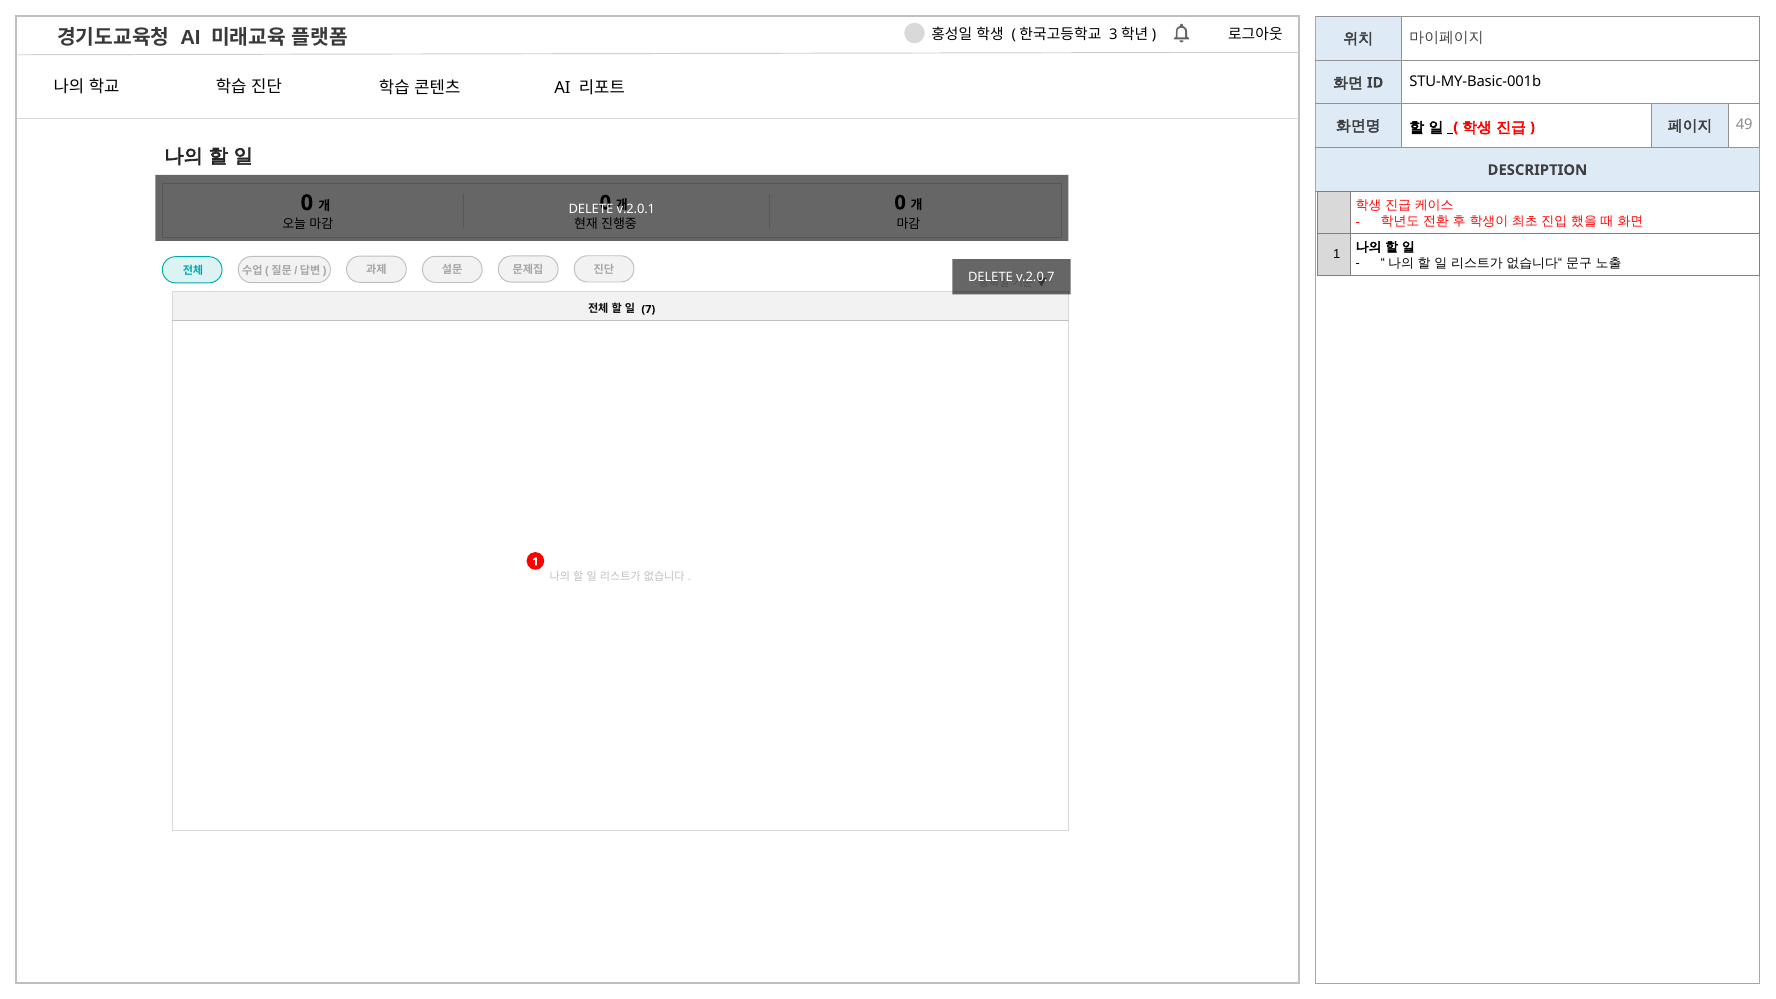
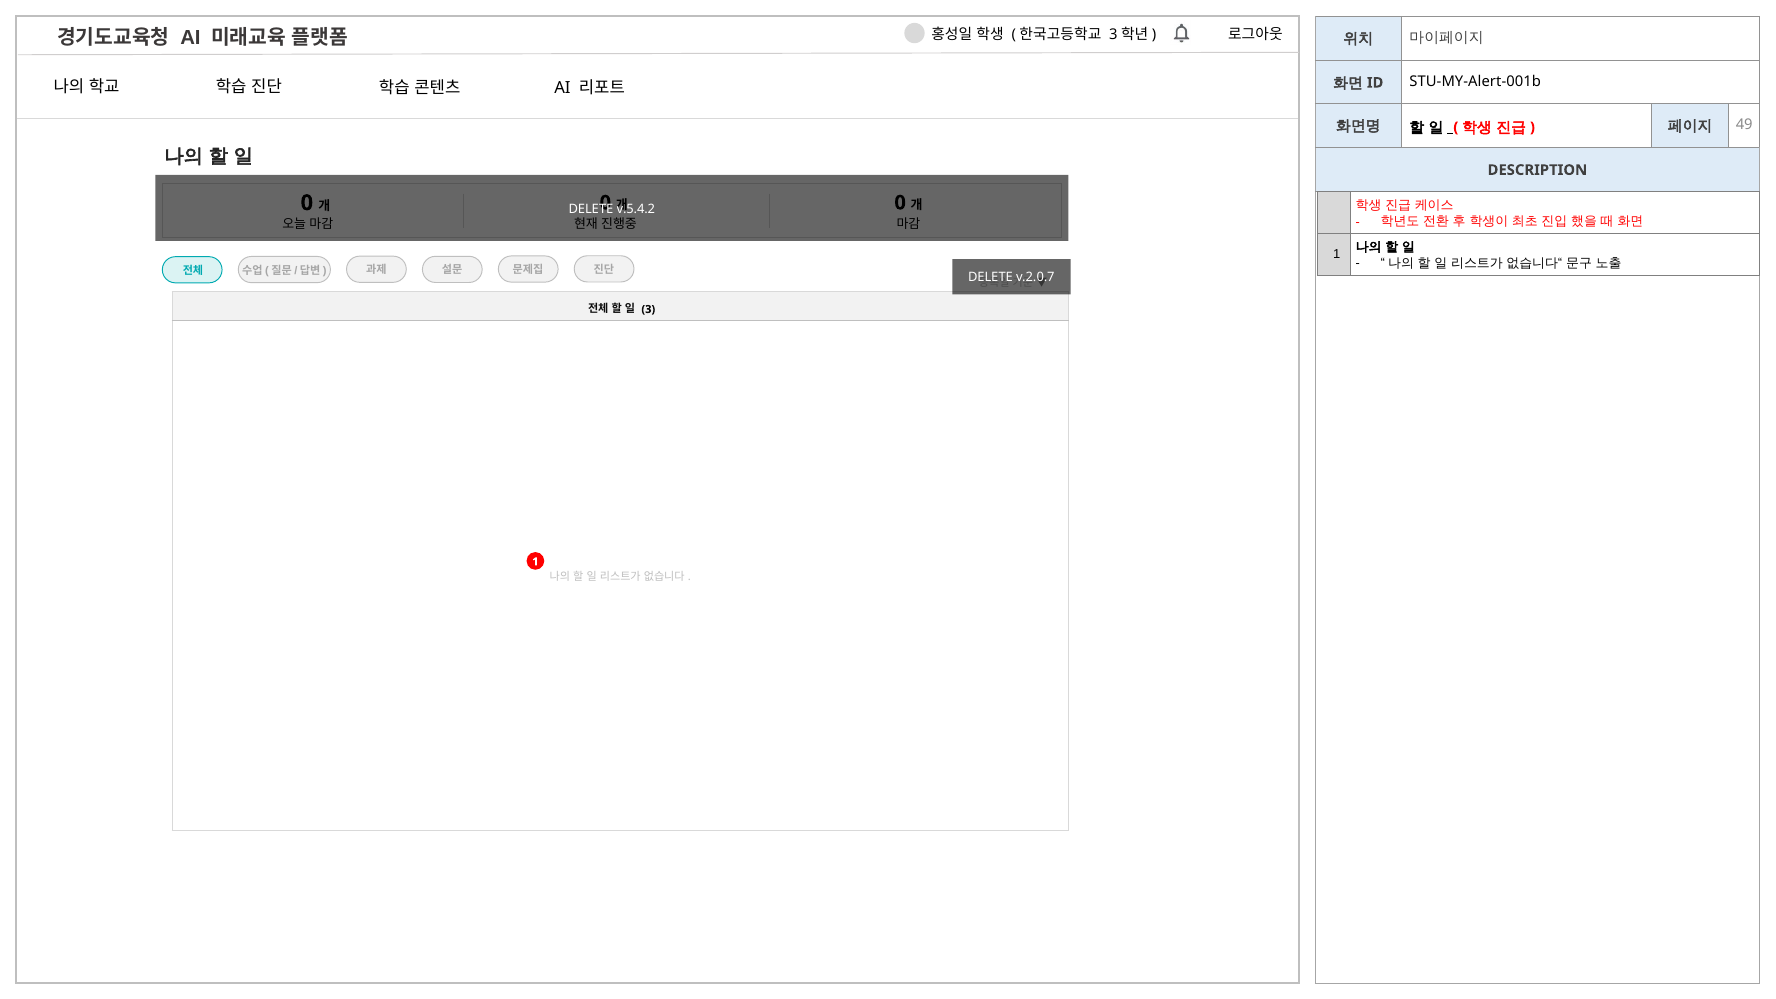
STU-MY-Basic-001b: STU-MY-Basic-001b -> STU-MY-Alert-001b
v.2.0.1: v.2.0.1 -> v.5.4.2
7: 7 -> 3
